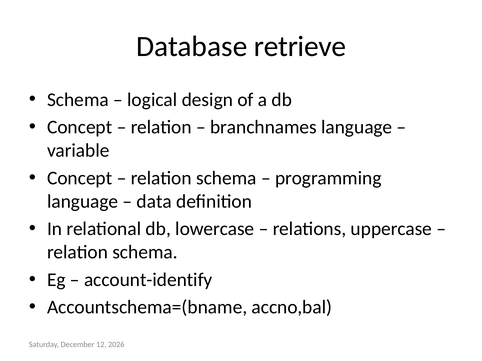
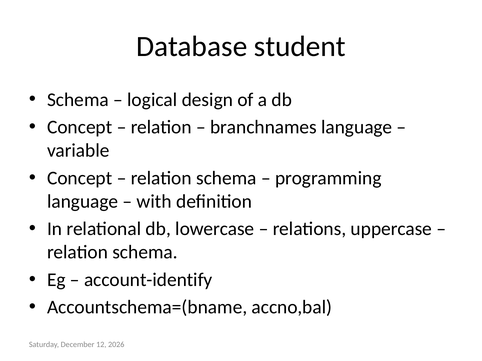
retrieve: retrieve -> student
data: data -> with
